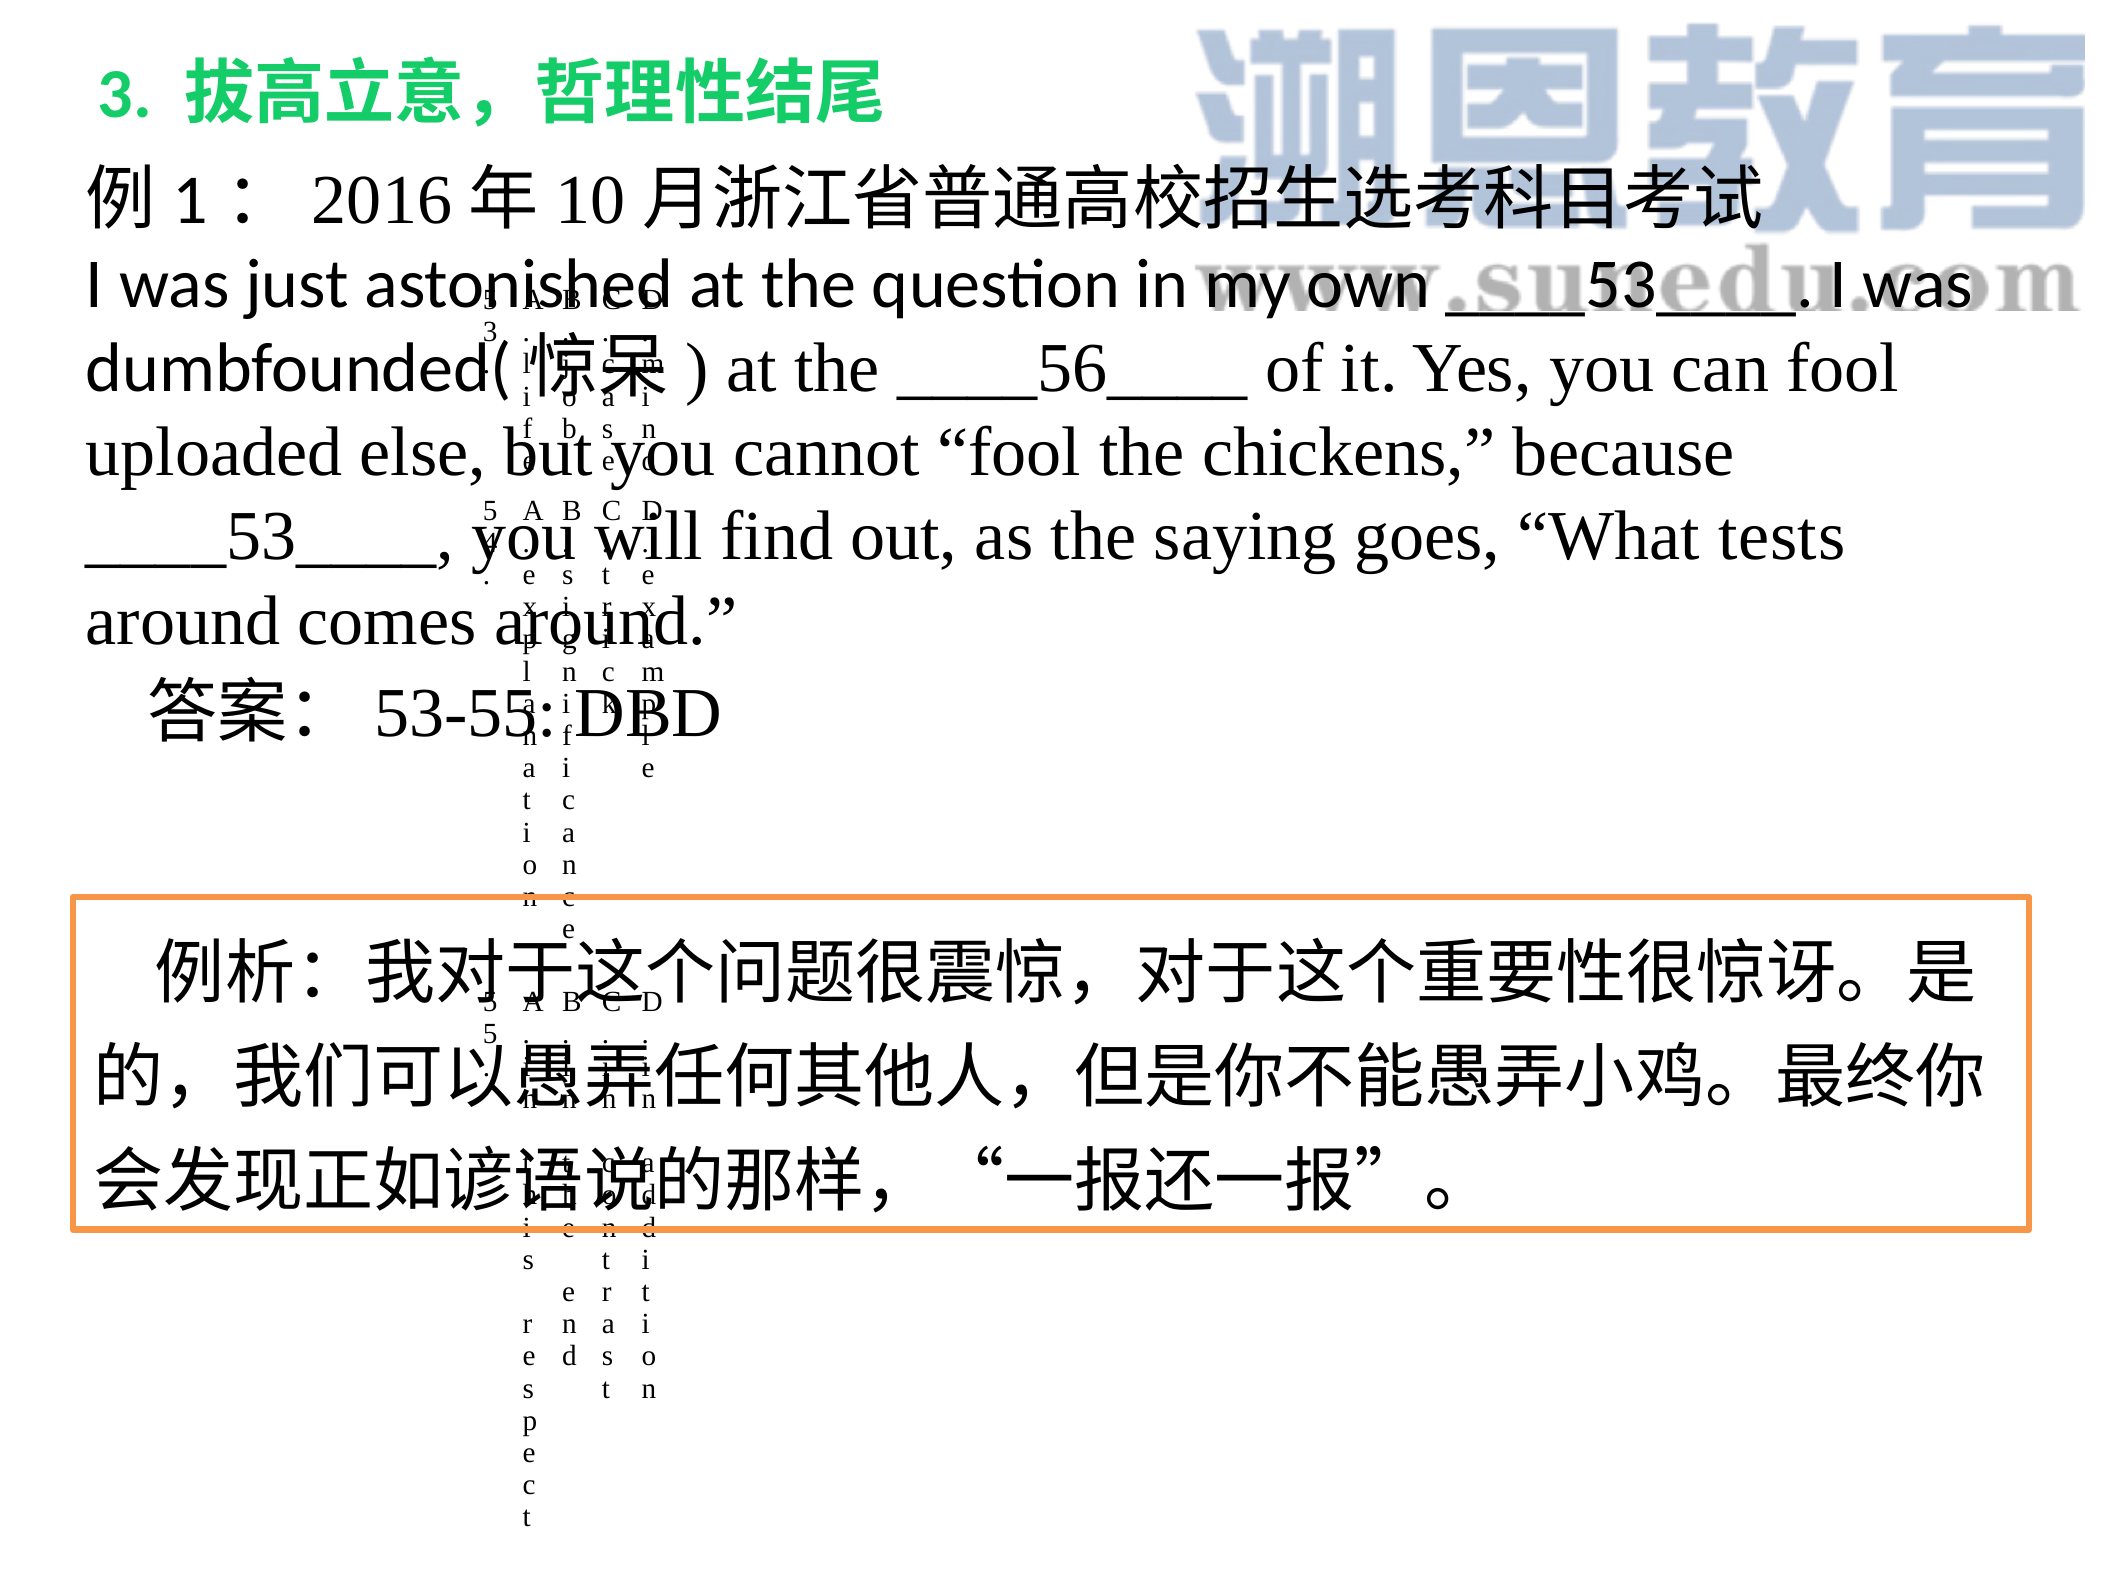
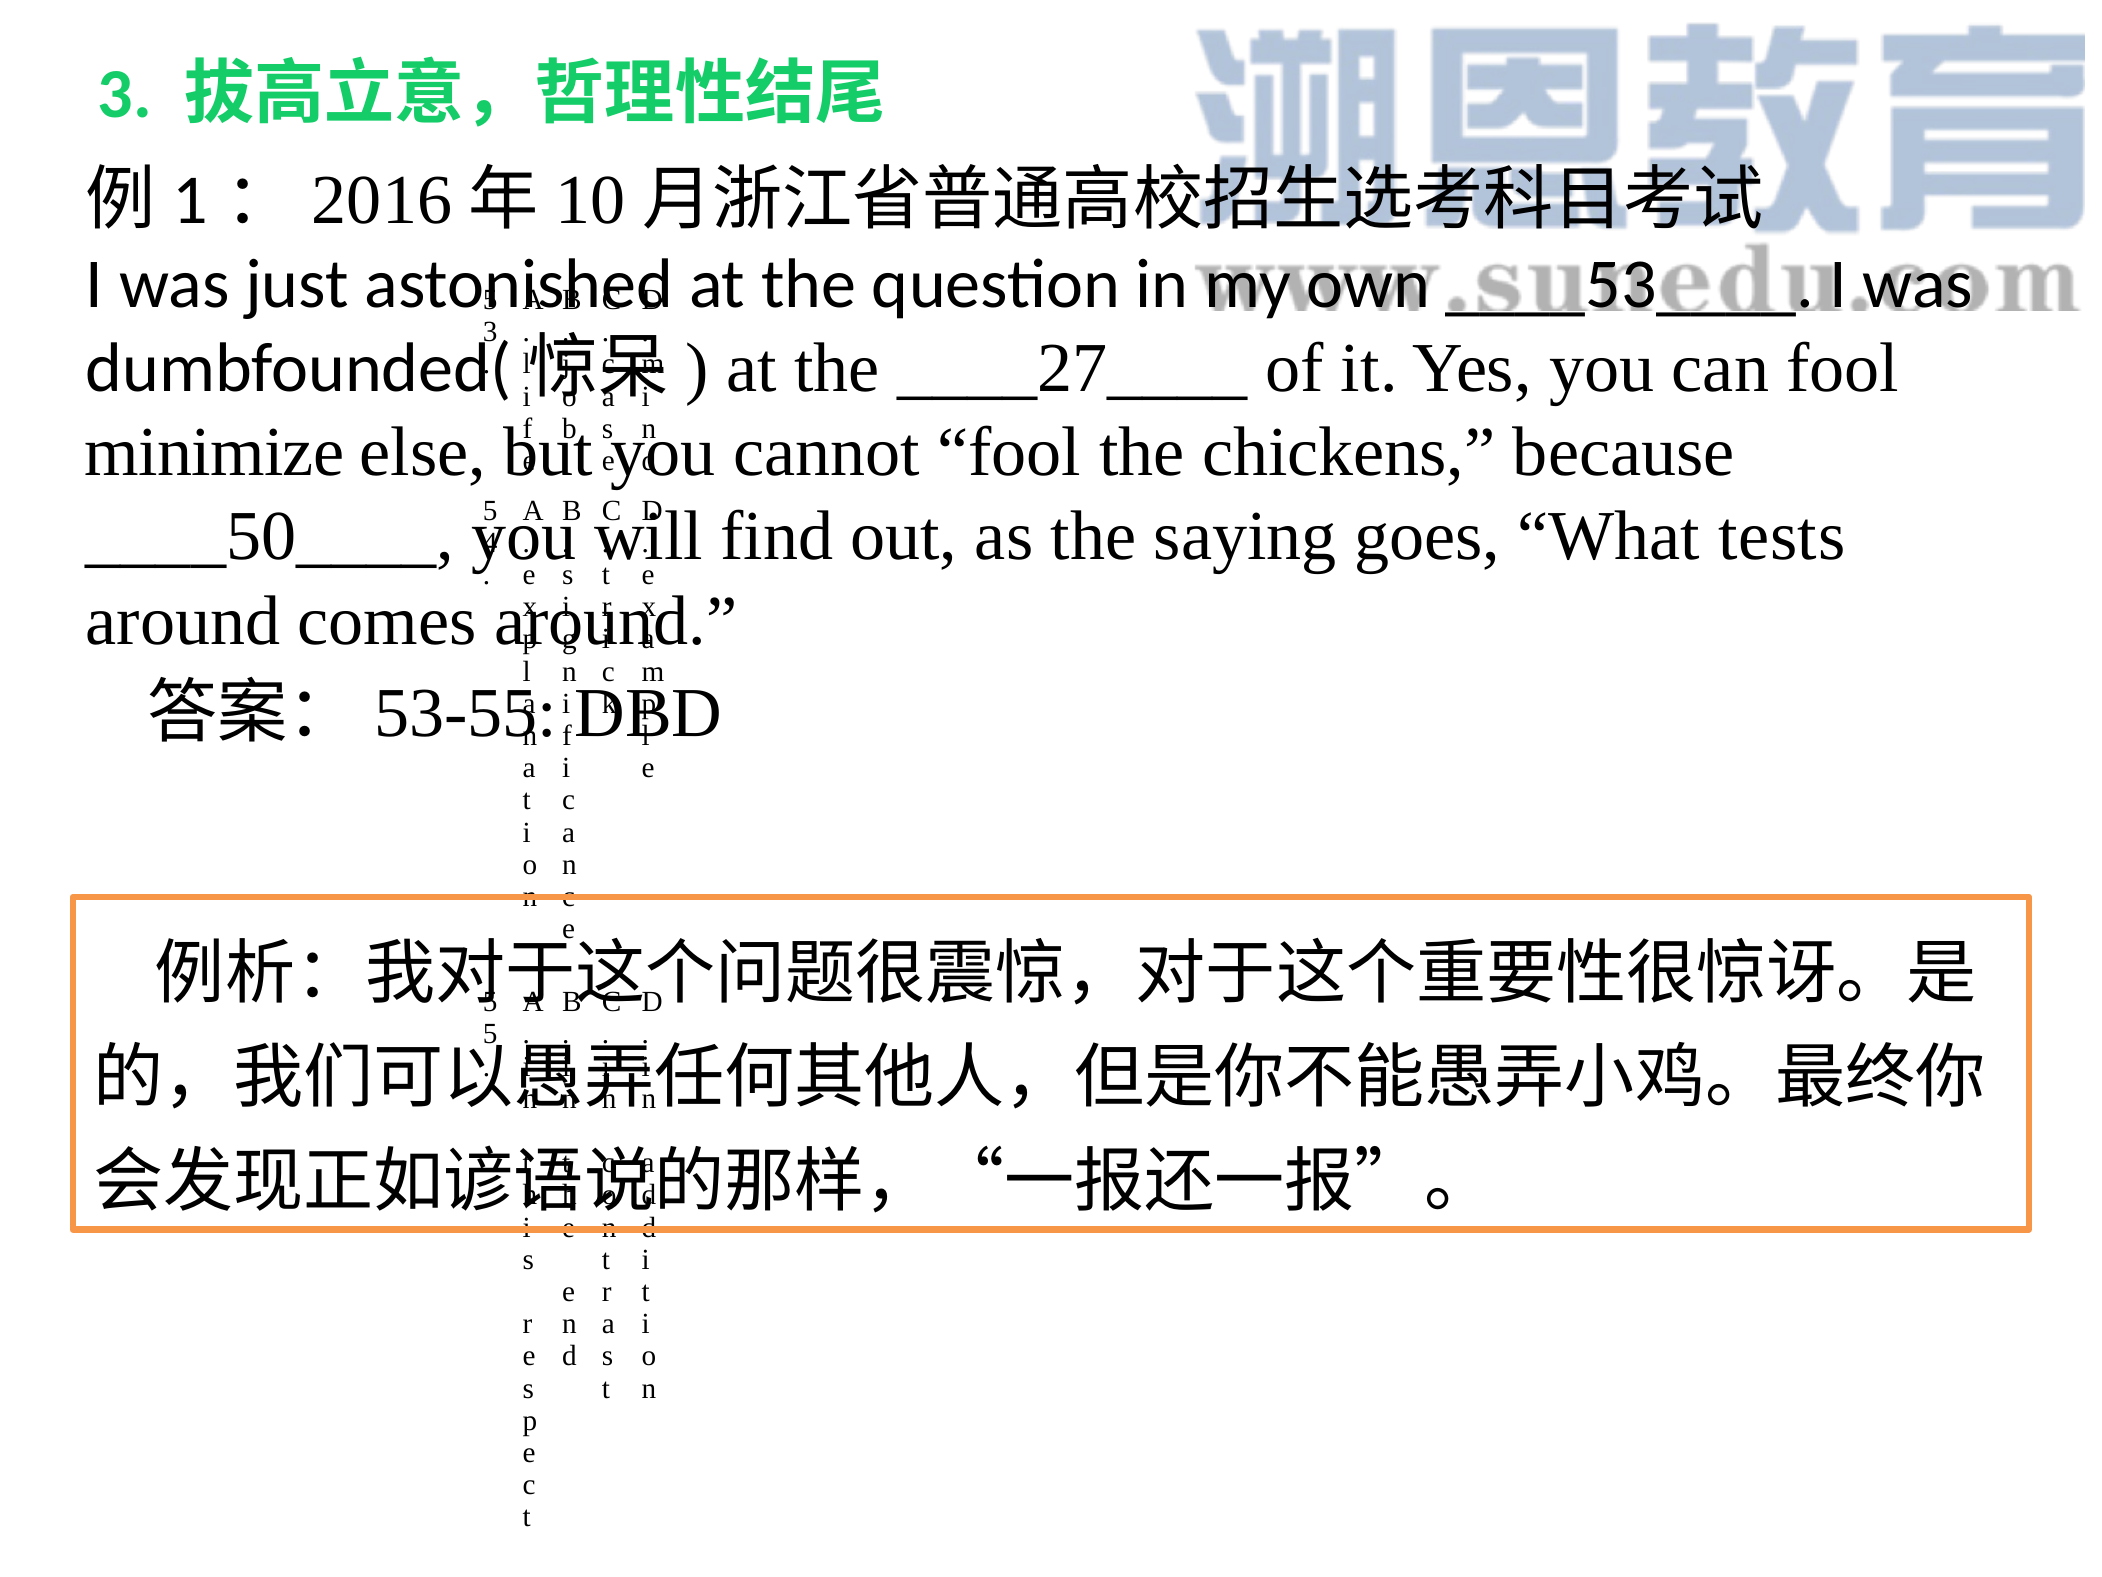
____56____: ____56____ -> ____27____
uploaded: uploaded -> minimize
____53____ at (270, 537): ____53____ -> ____50____
